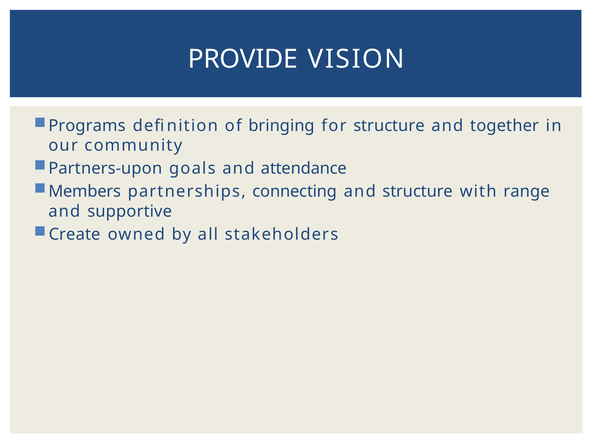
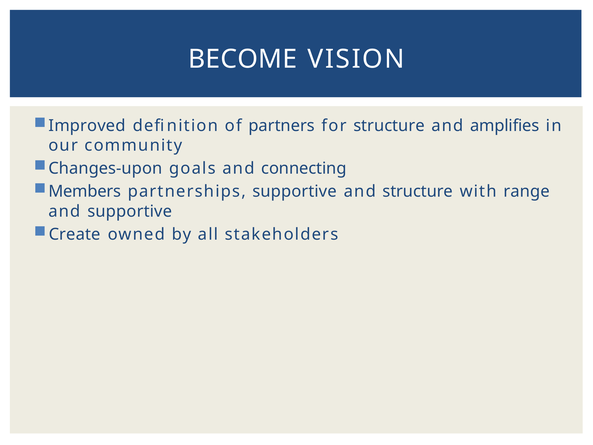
PROVIDE: PROVIDE -> BECOME
Programs: Programs -> Improved
bringing: bringing -> partners
together: together -> amplifies
Partners-upon: Partners-upon -> Changes-upon
attendance: attendance -> connecting
partnerships connecting: connecting -> supportive
